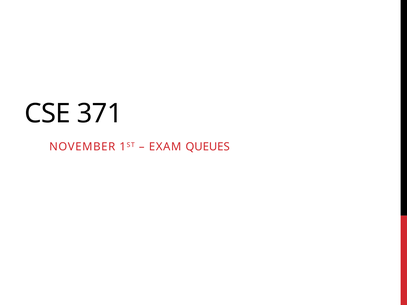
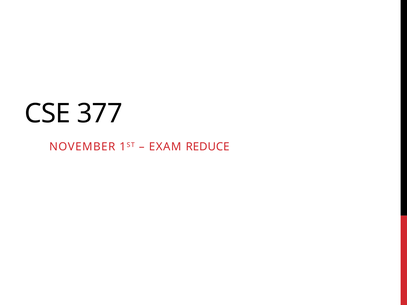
371: 371 -> 377
QUEUES: QUEUES -> REDUCE
